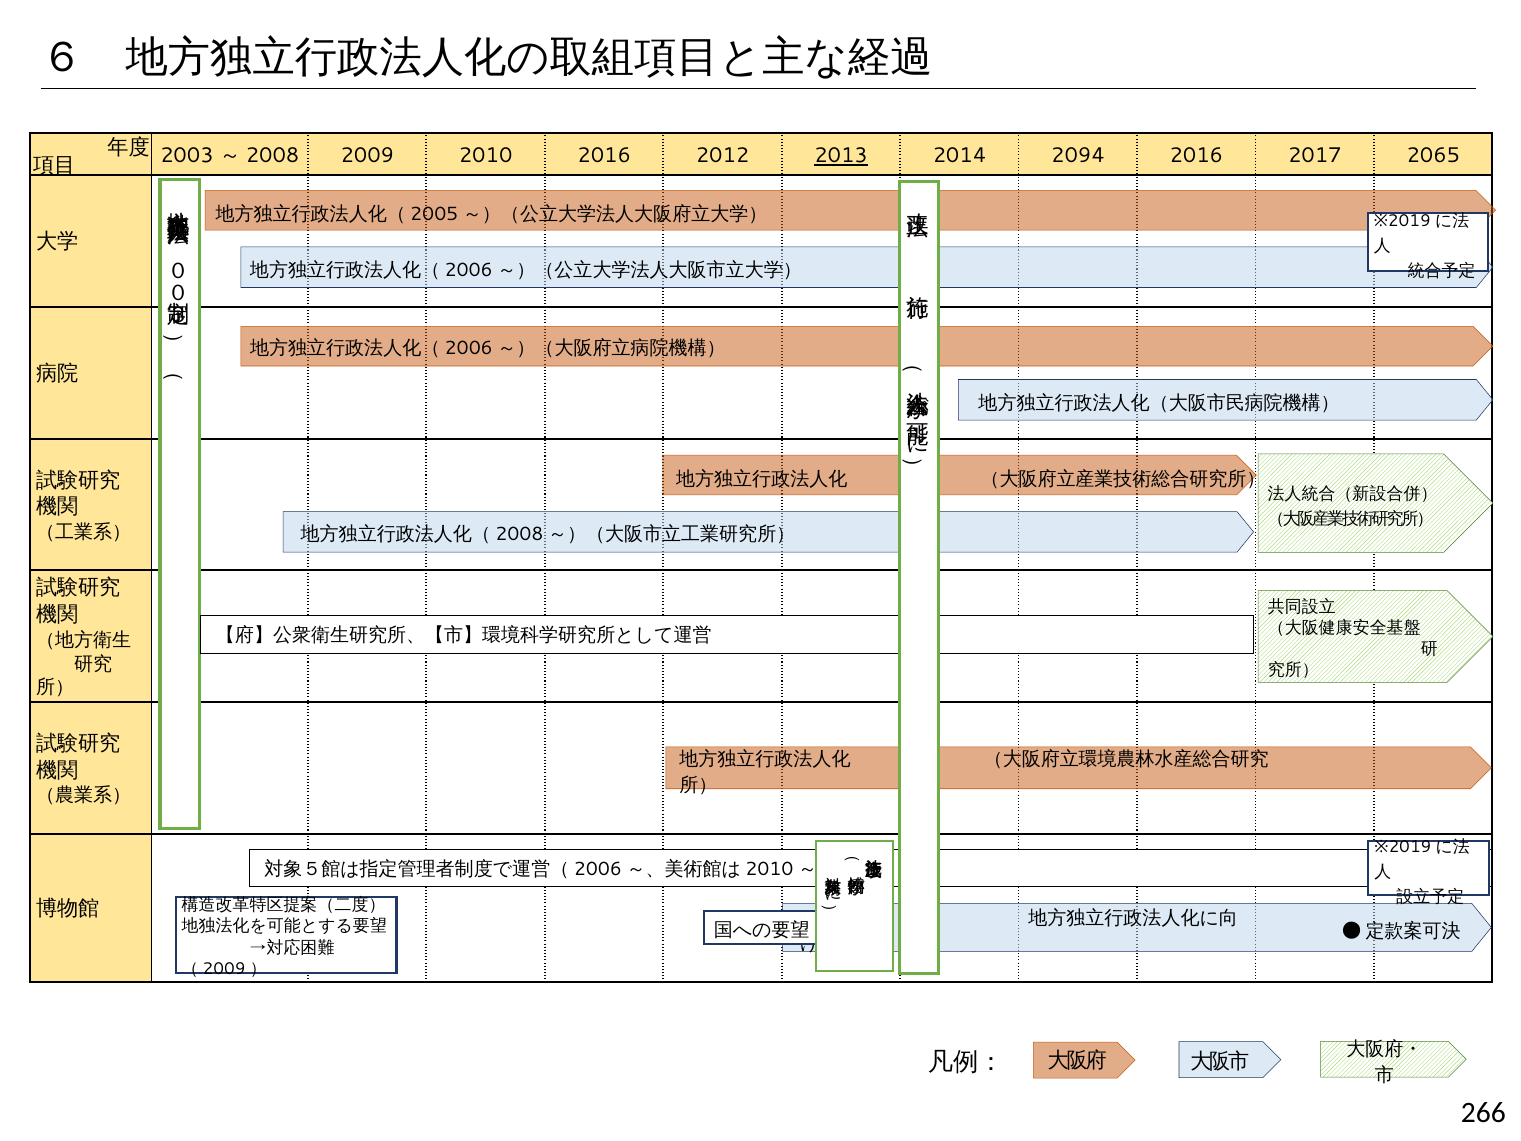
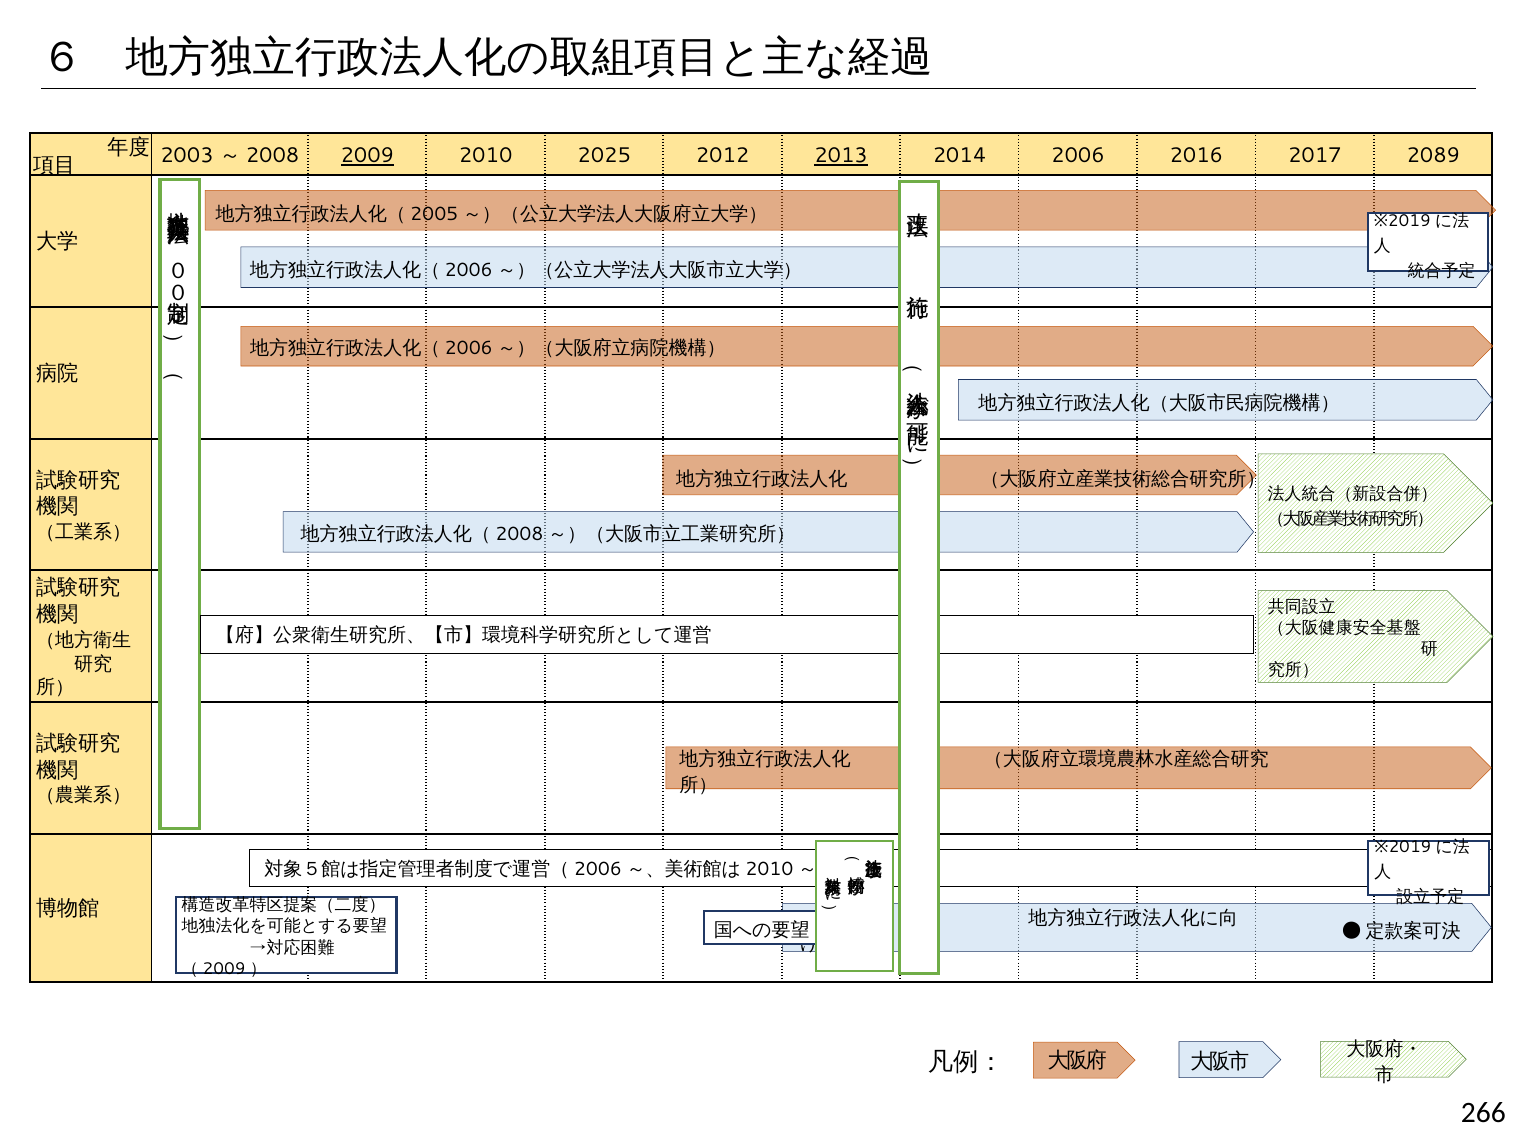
2009 underline: none -> present
2010 2016: 2016 -> 2025
2094: 2094 -> 2006
2065: 2065 -> 2089
